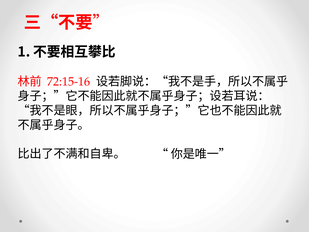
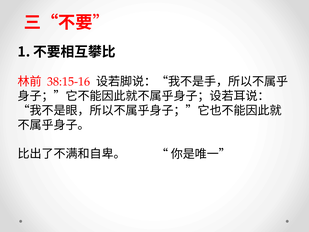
72:15-16: 72:15-16 -> 38:15-16
